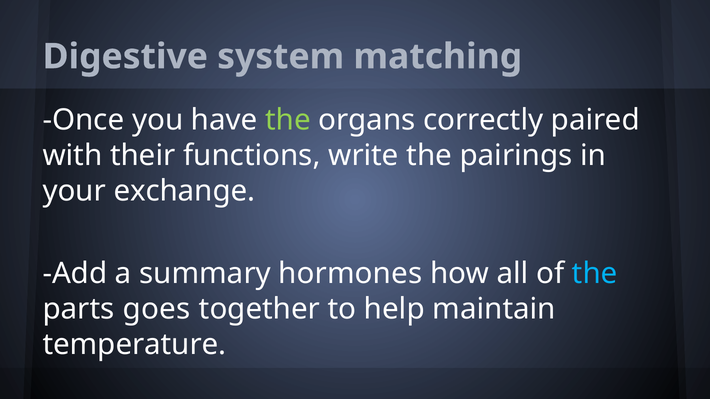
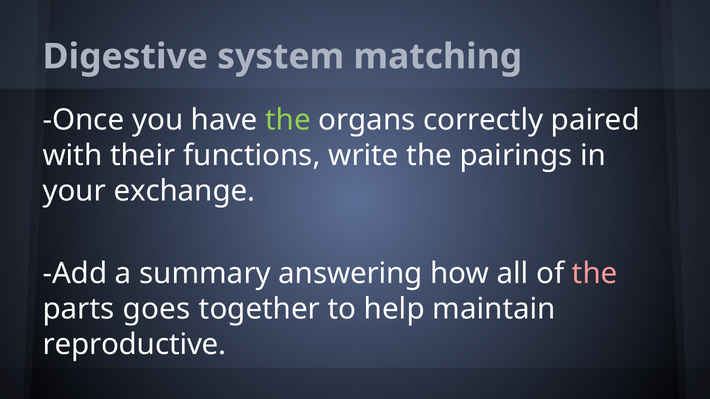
hormones: hormones -> answering
the at (595, 274) colour: light blue -> pink
temperature: temperature -> reproductive
